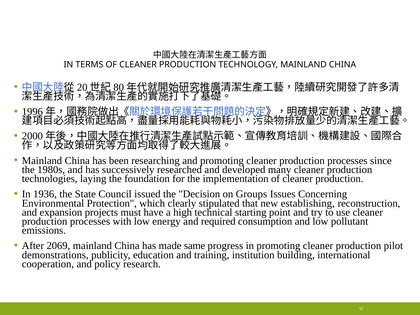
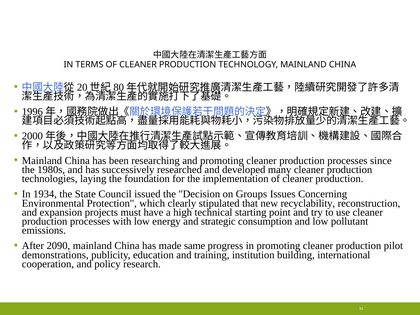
1936: 1936 -> 1934
establishing: establishing -> recyclability
required: required -> strategic
2069: 2069 -> 2090
